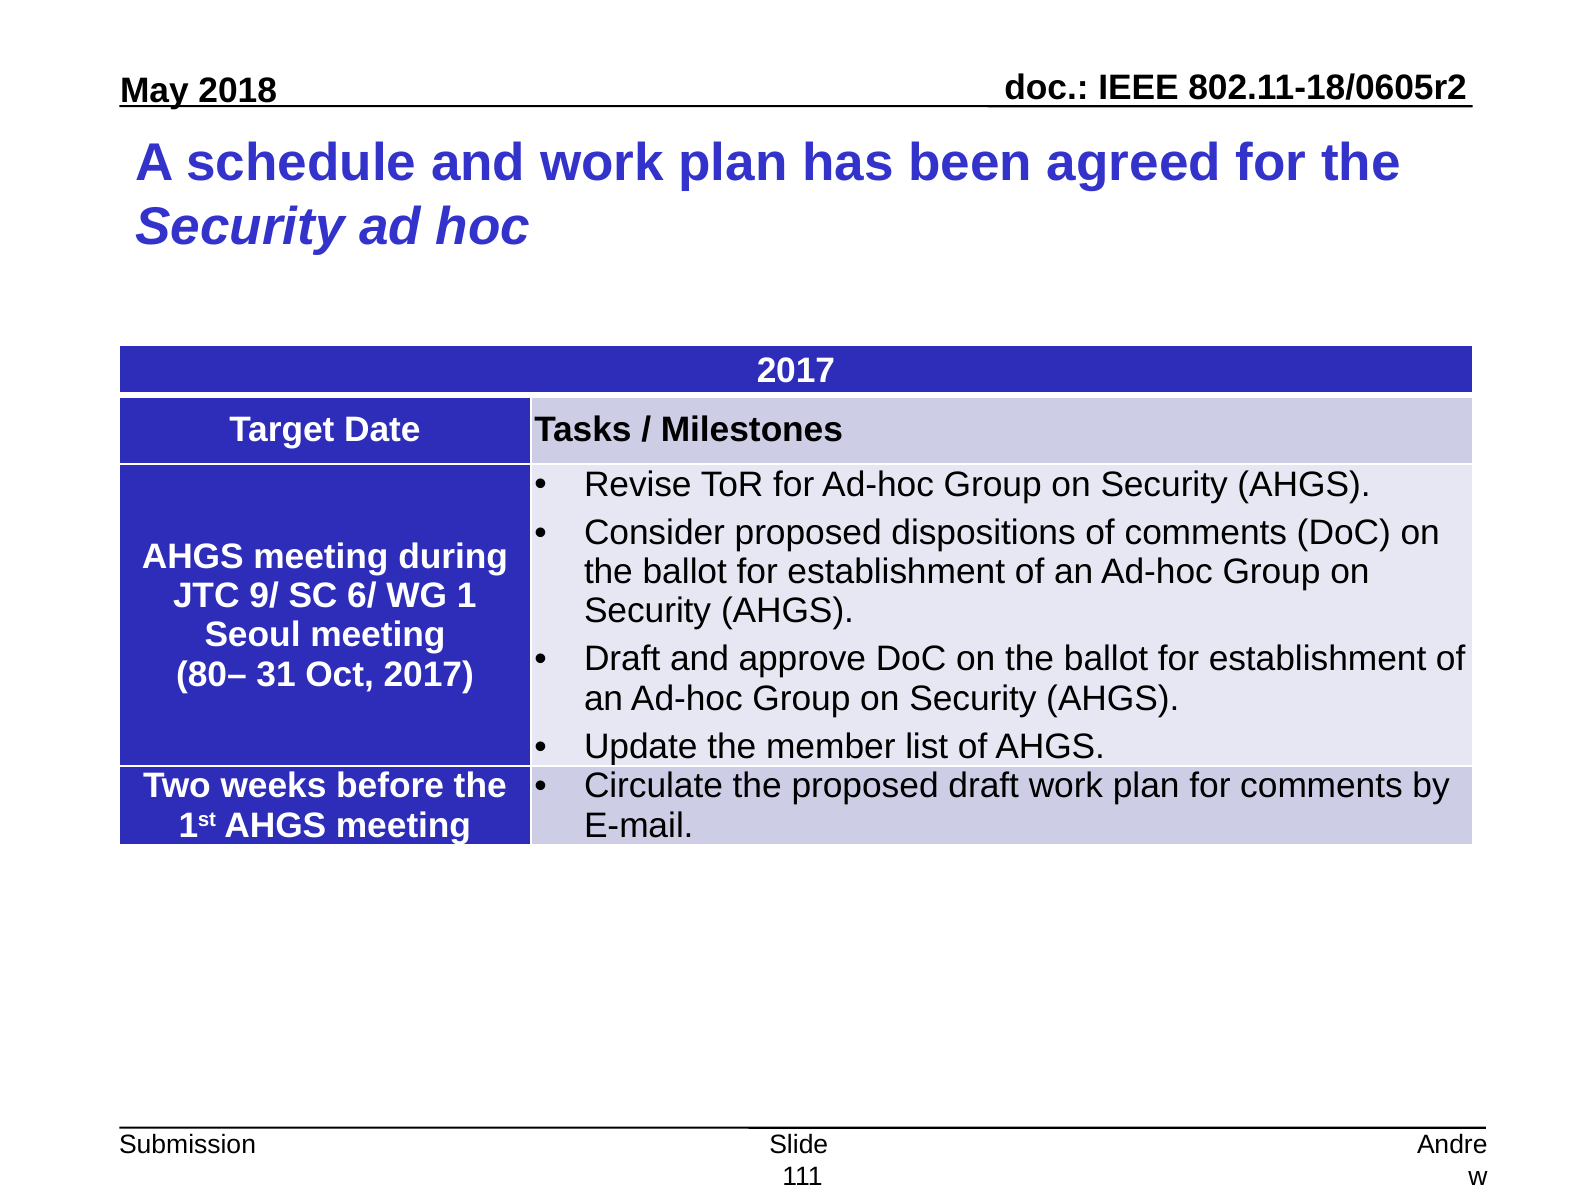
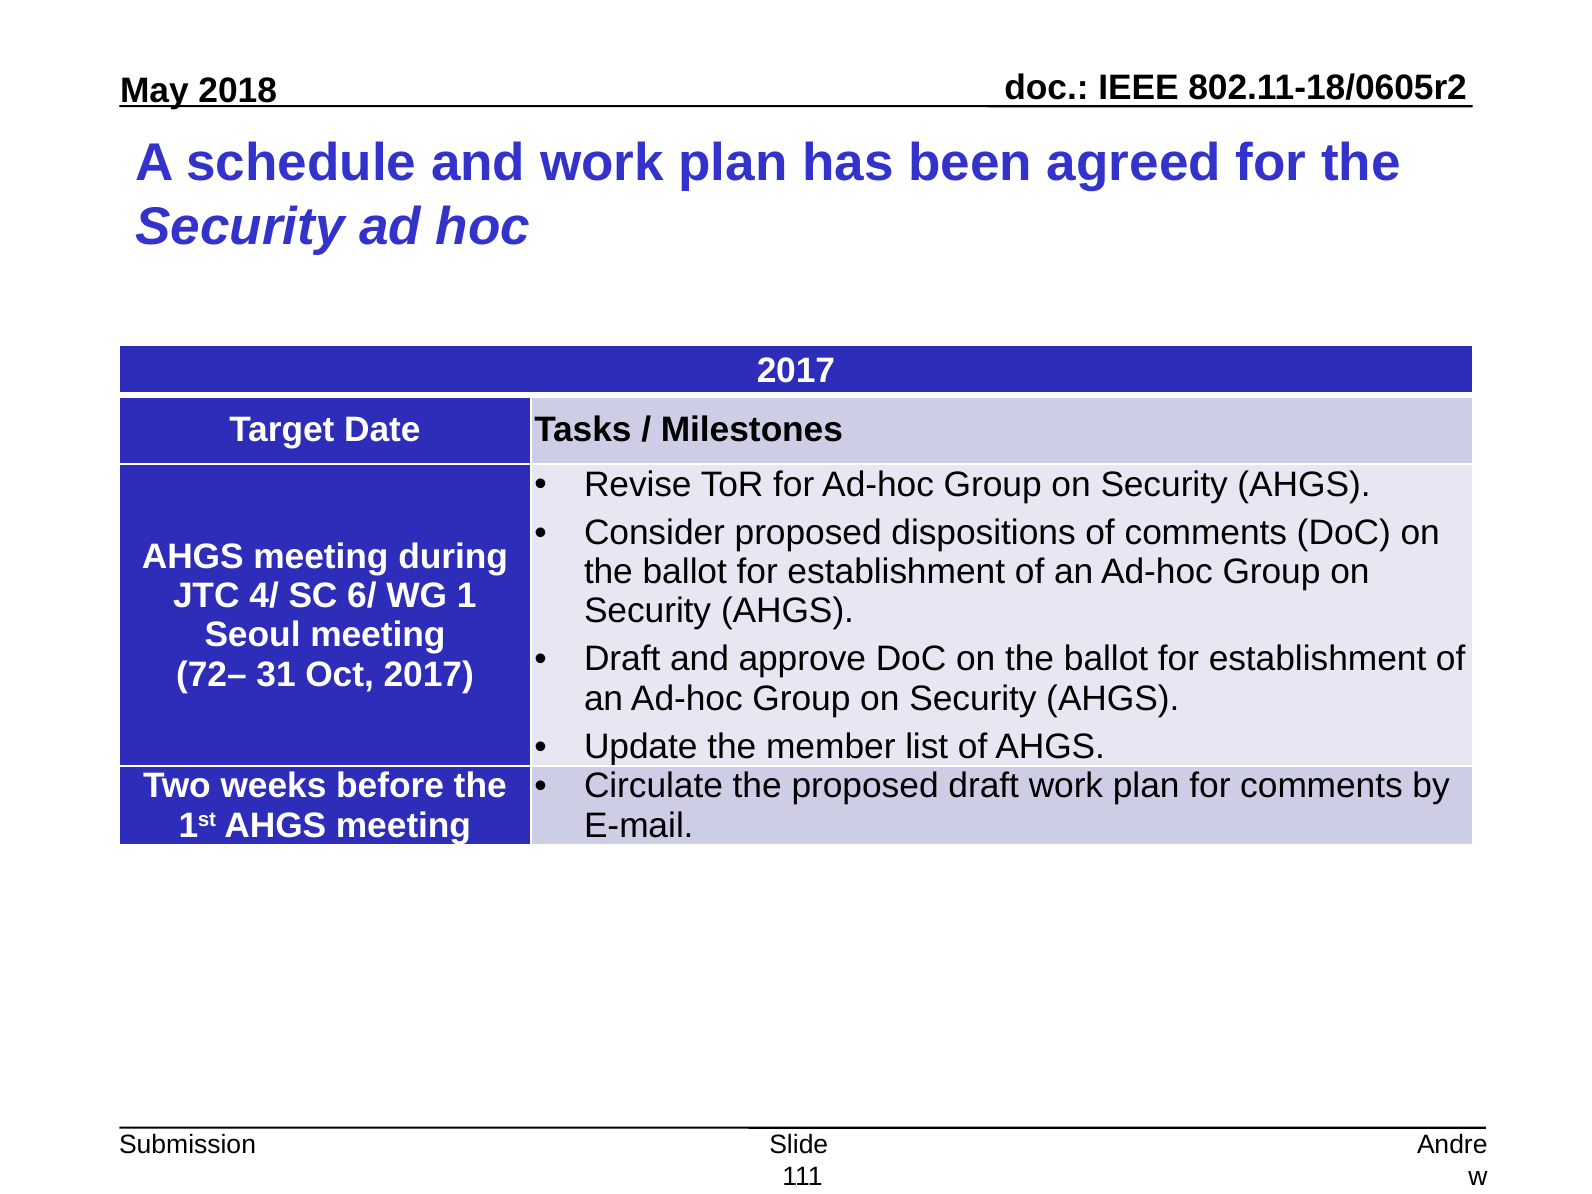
9/: 9/ -> 4/
80–: 80– -> 72–
